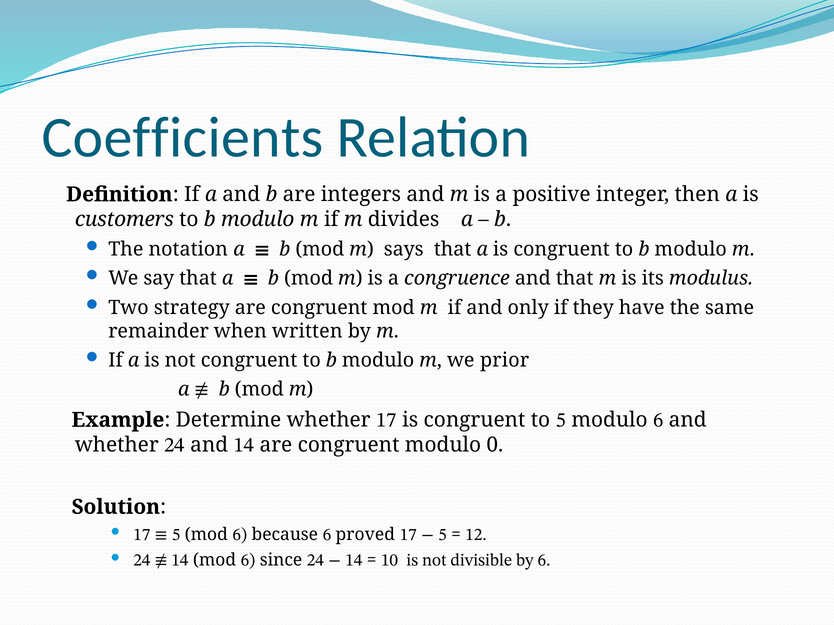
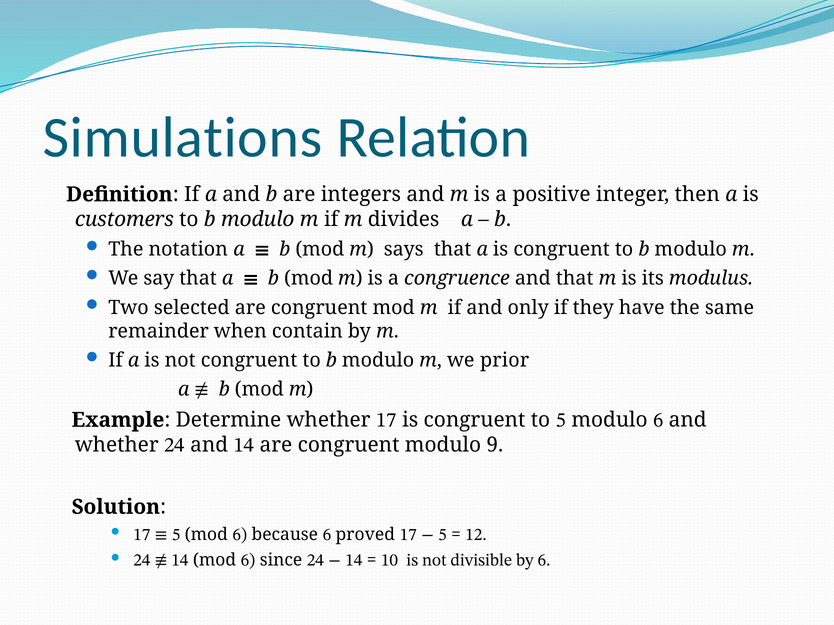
Coefficients: Coefficients -> Simulations
strategy: strategy -> selected
written: written -> contain
0: 0 -> 9
